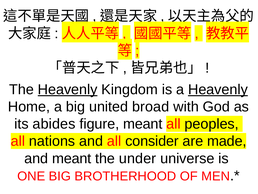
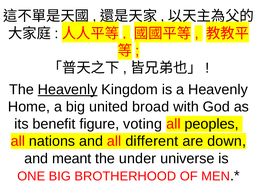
Heavenly at (218, 89) underline: present -> none
abides: abides -> benefit
figure meant: meant -> voting
consider: consider -> different
made: made -> down
